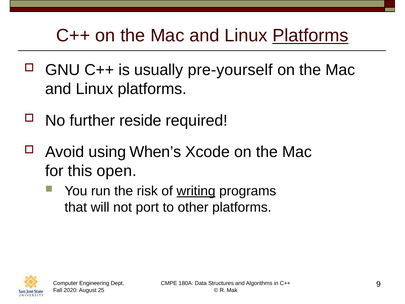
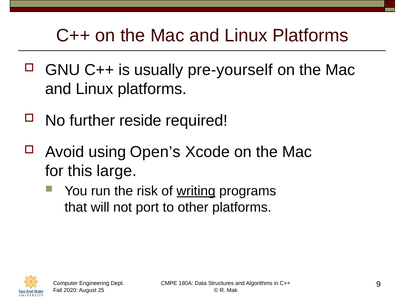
Platforms at (310, 36) underline: present -> none
When’s: When’s -> Open’s
open: open -> large
